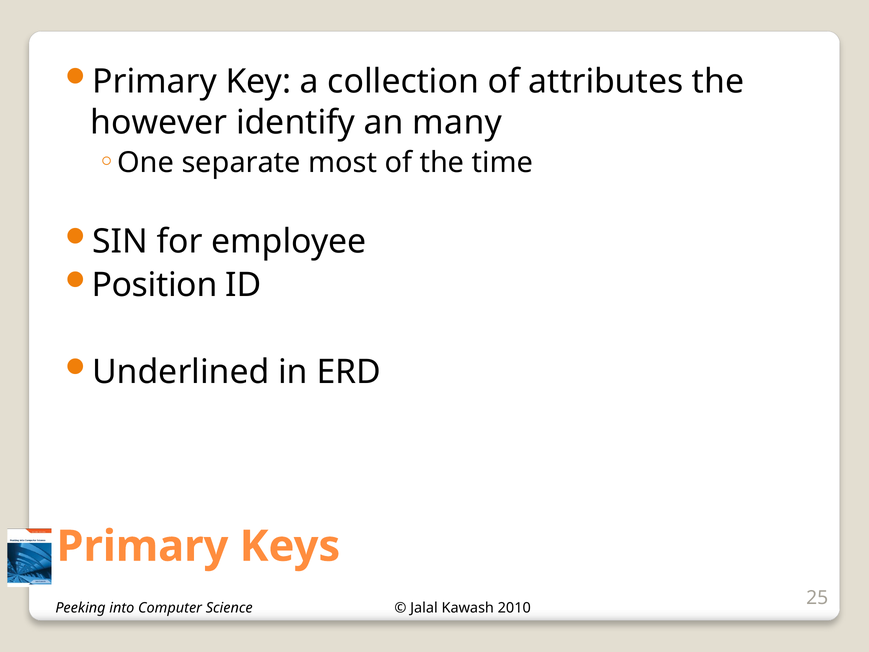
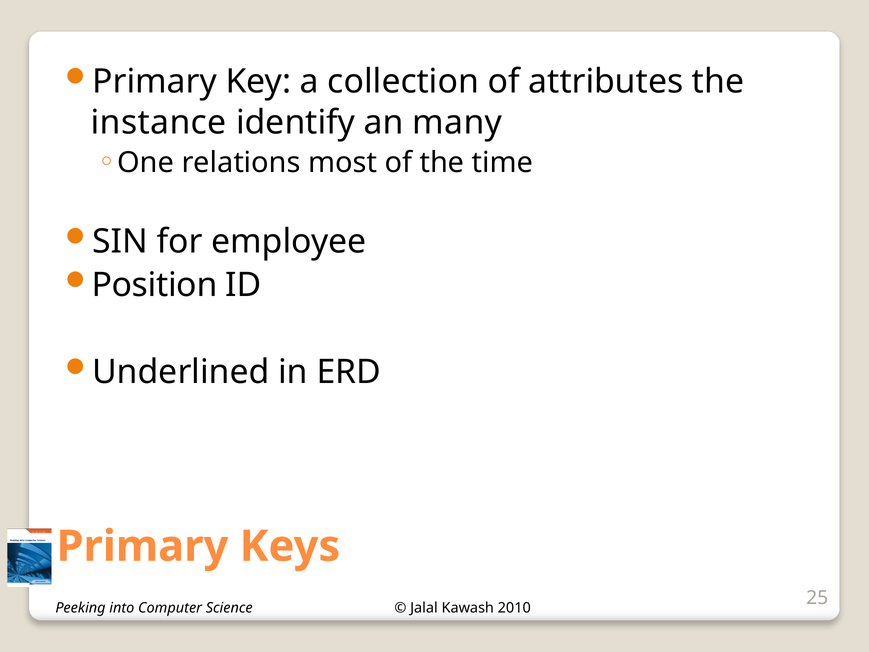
however: however -> instance
separate: separate -> relations
